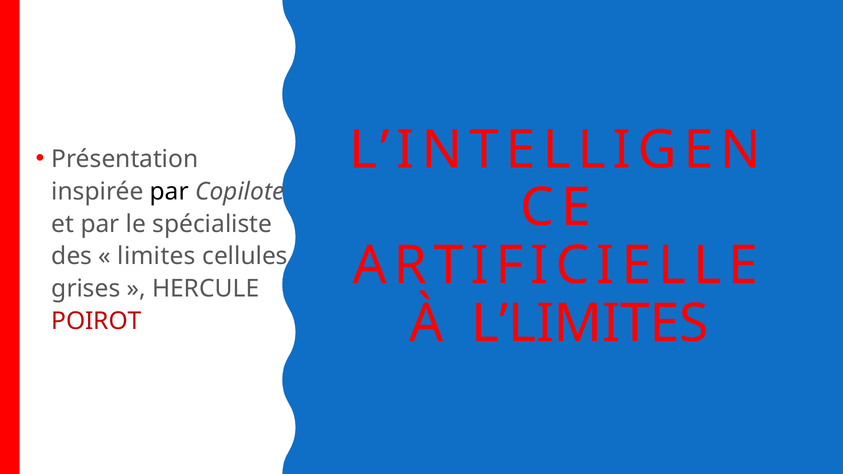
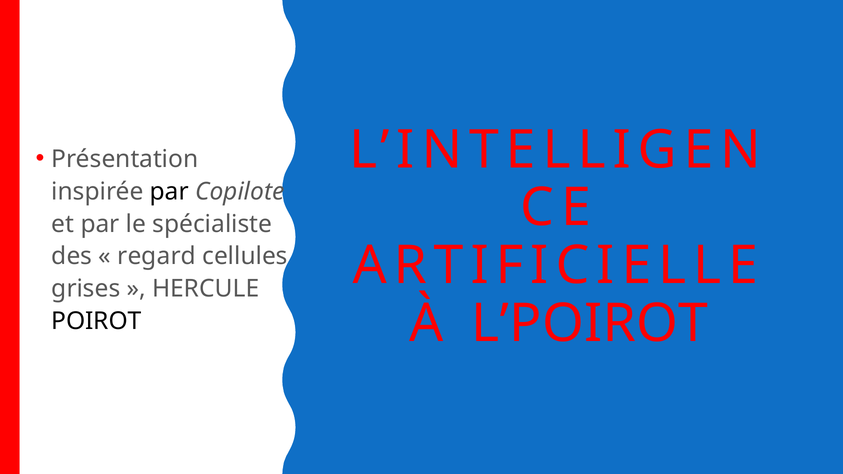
limites: limites -> regard
L’LIMITES: L’LIMITES -> L’POIROT
POIROT colour: red -> black
